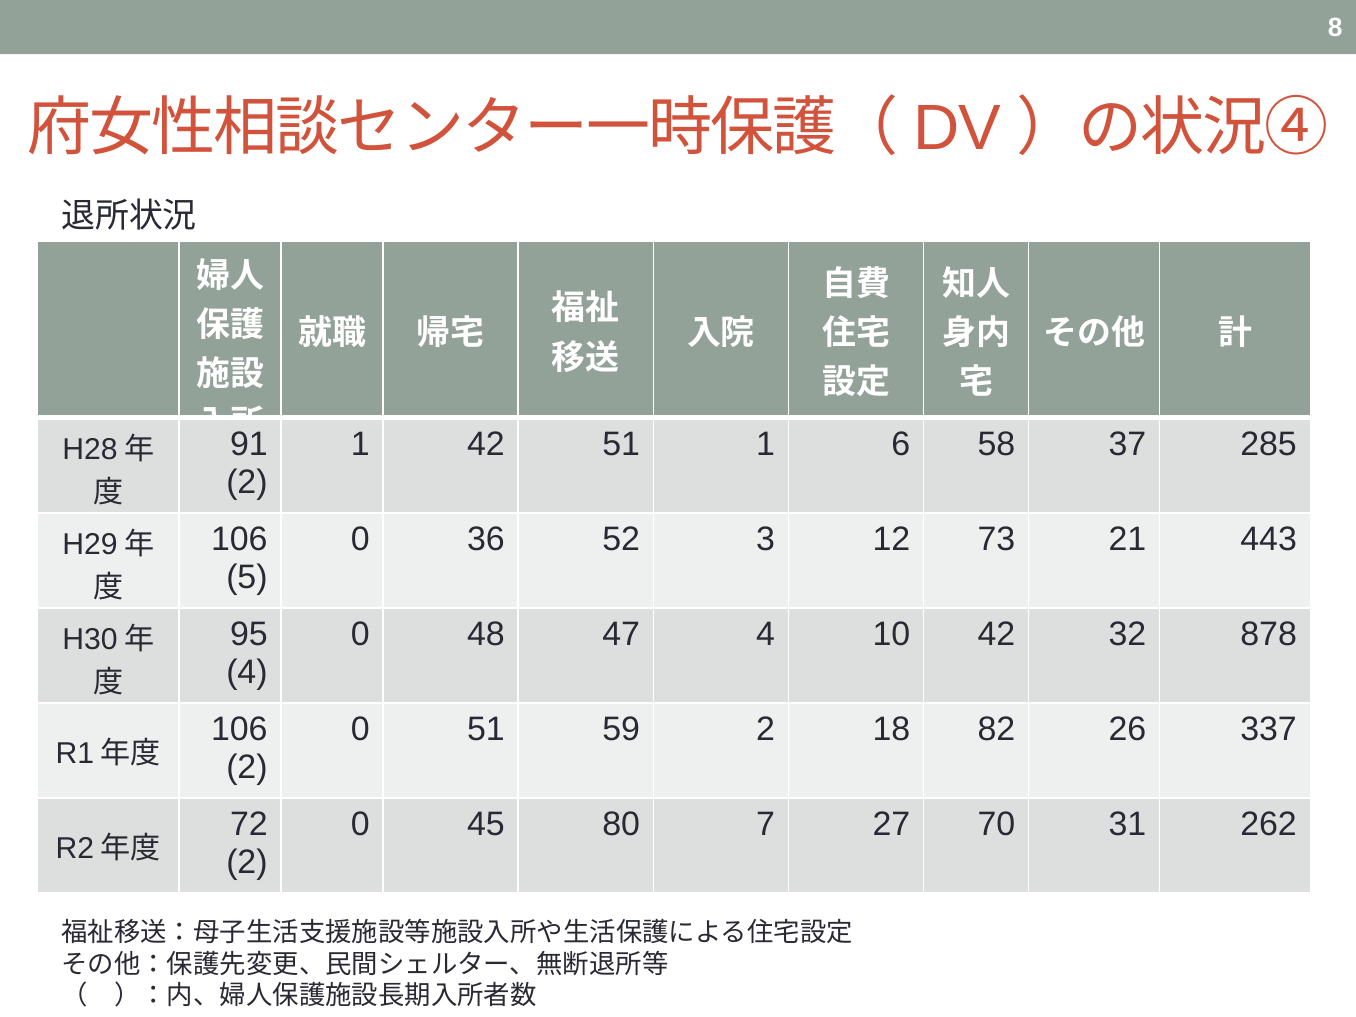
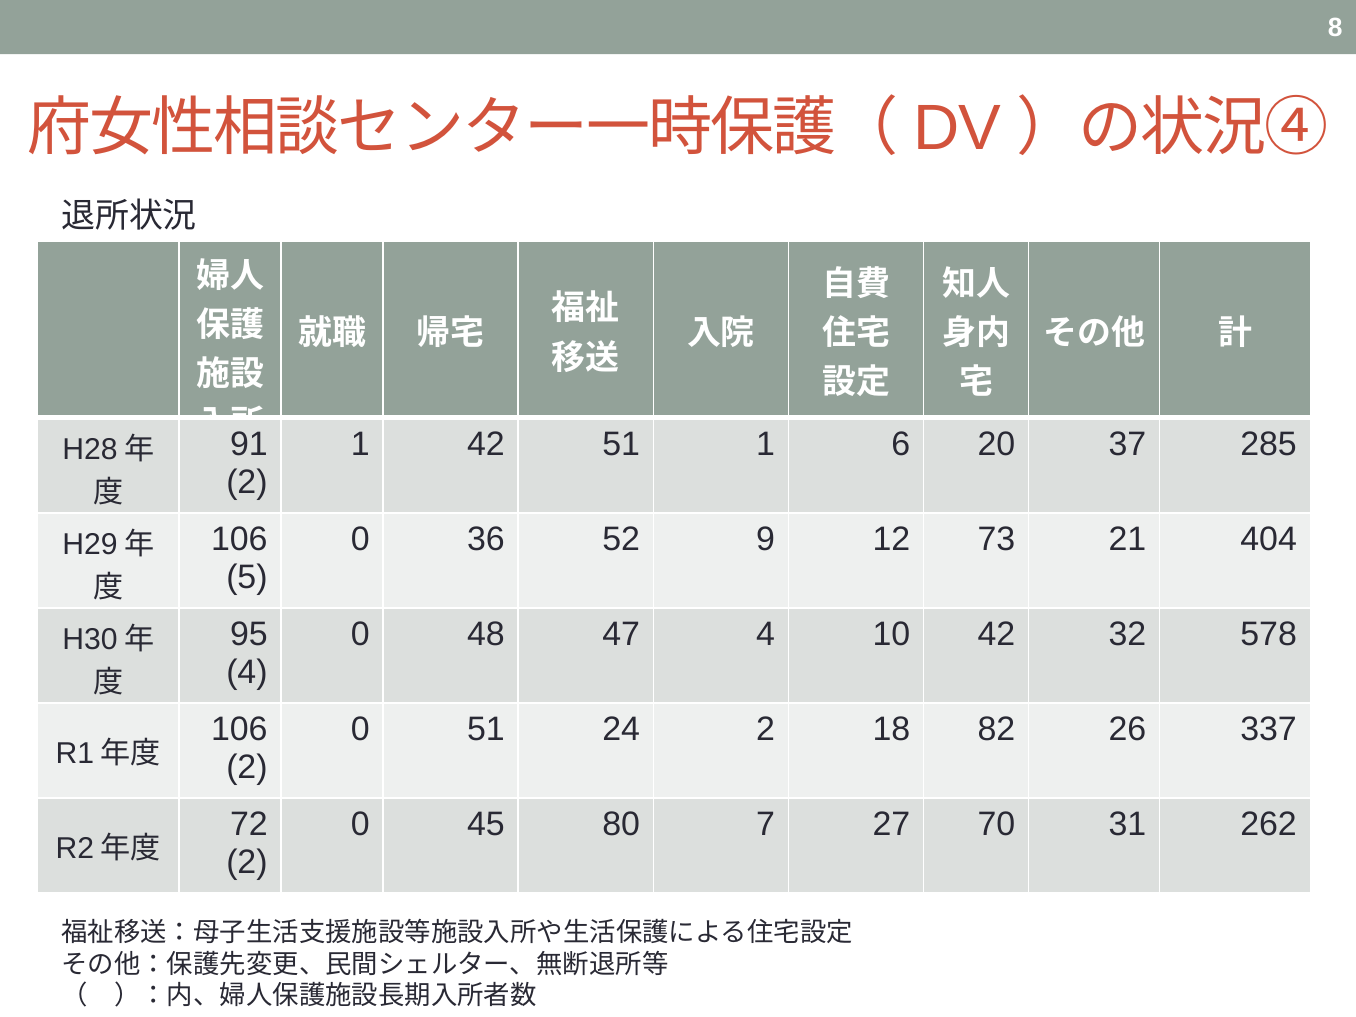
58: 58 -> 20
3: 3 -> 9
443: 443 -> 404
878: 878 -> 578
59: 59 -> 24
